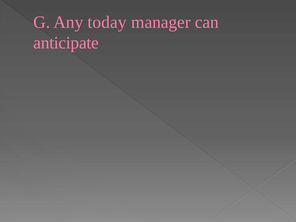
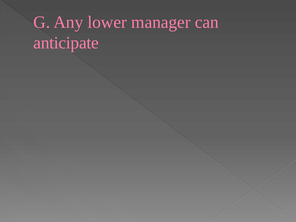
today: today -> lower
